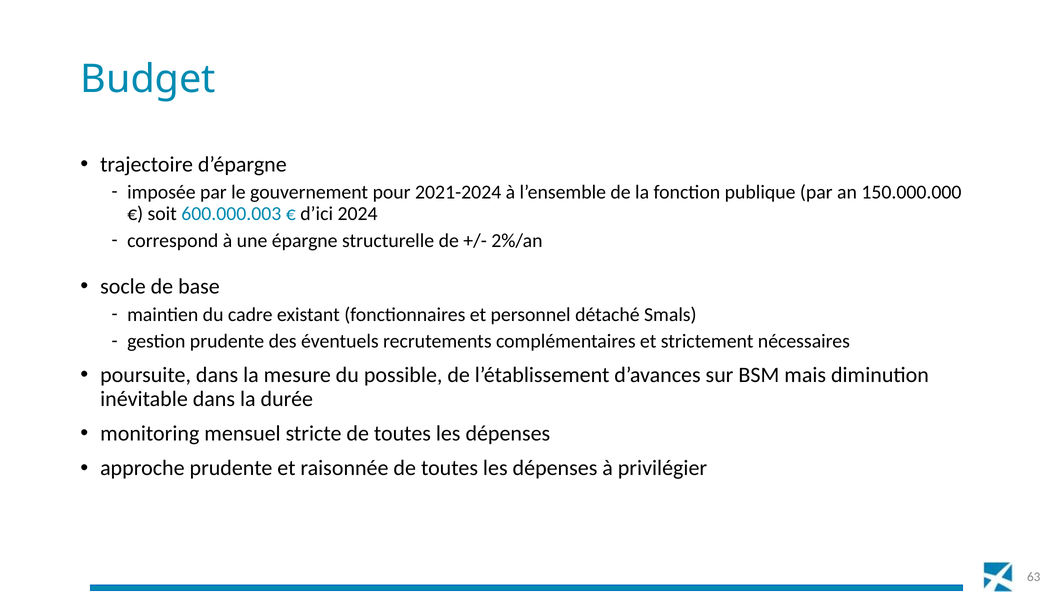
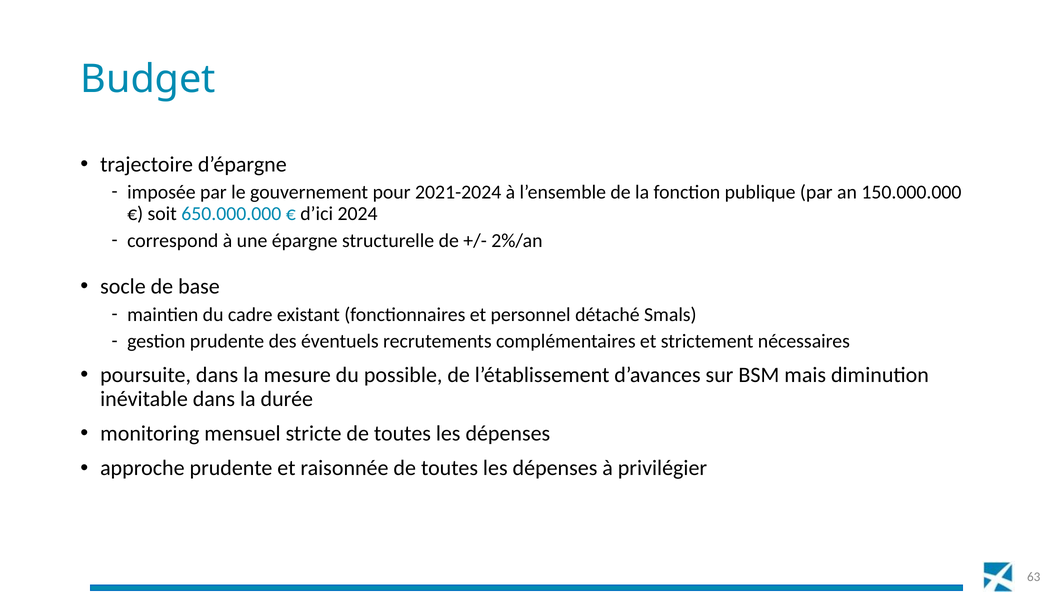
600.000.003: 600.000.003 -> 650.000.000
